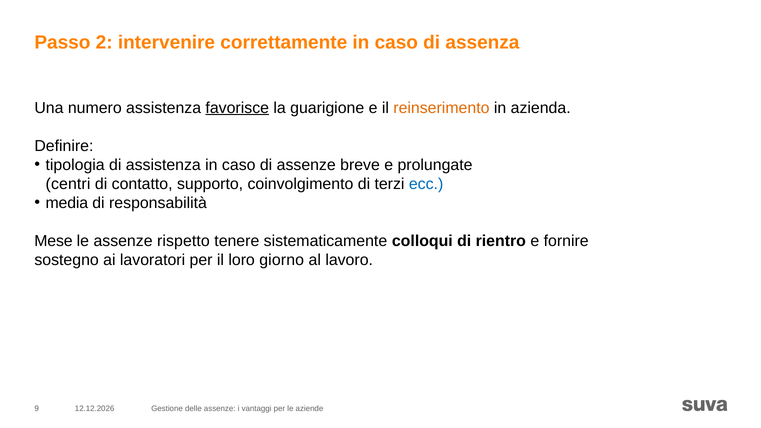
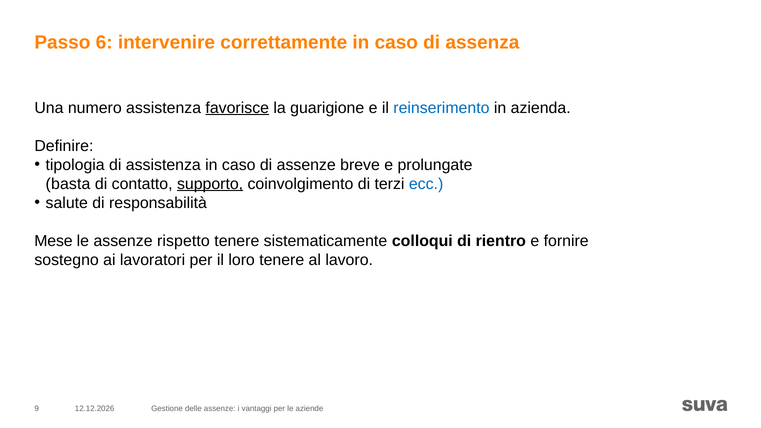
2: 2 -> 6
reinserimento colour: orange -> blue
centri: centri -> basta
supporto underline: none -> present
media: media -> salute
loro giorno: giorno -> tenere
